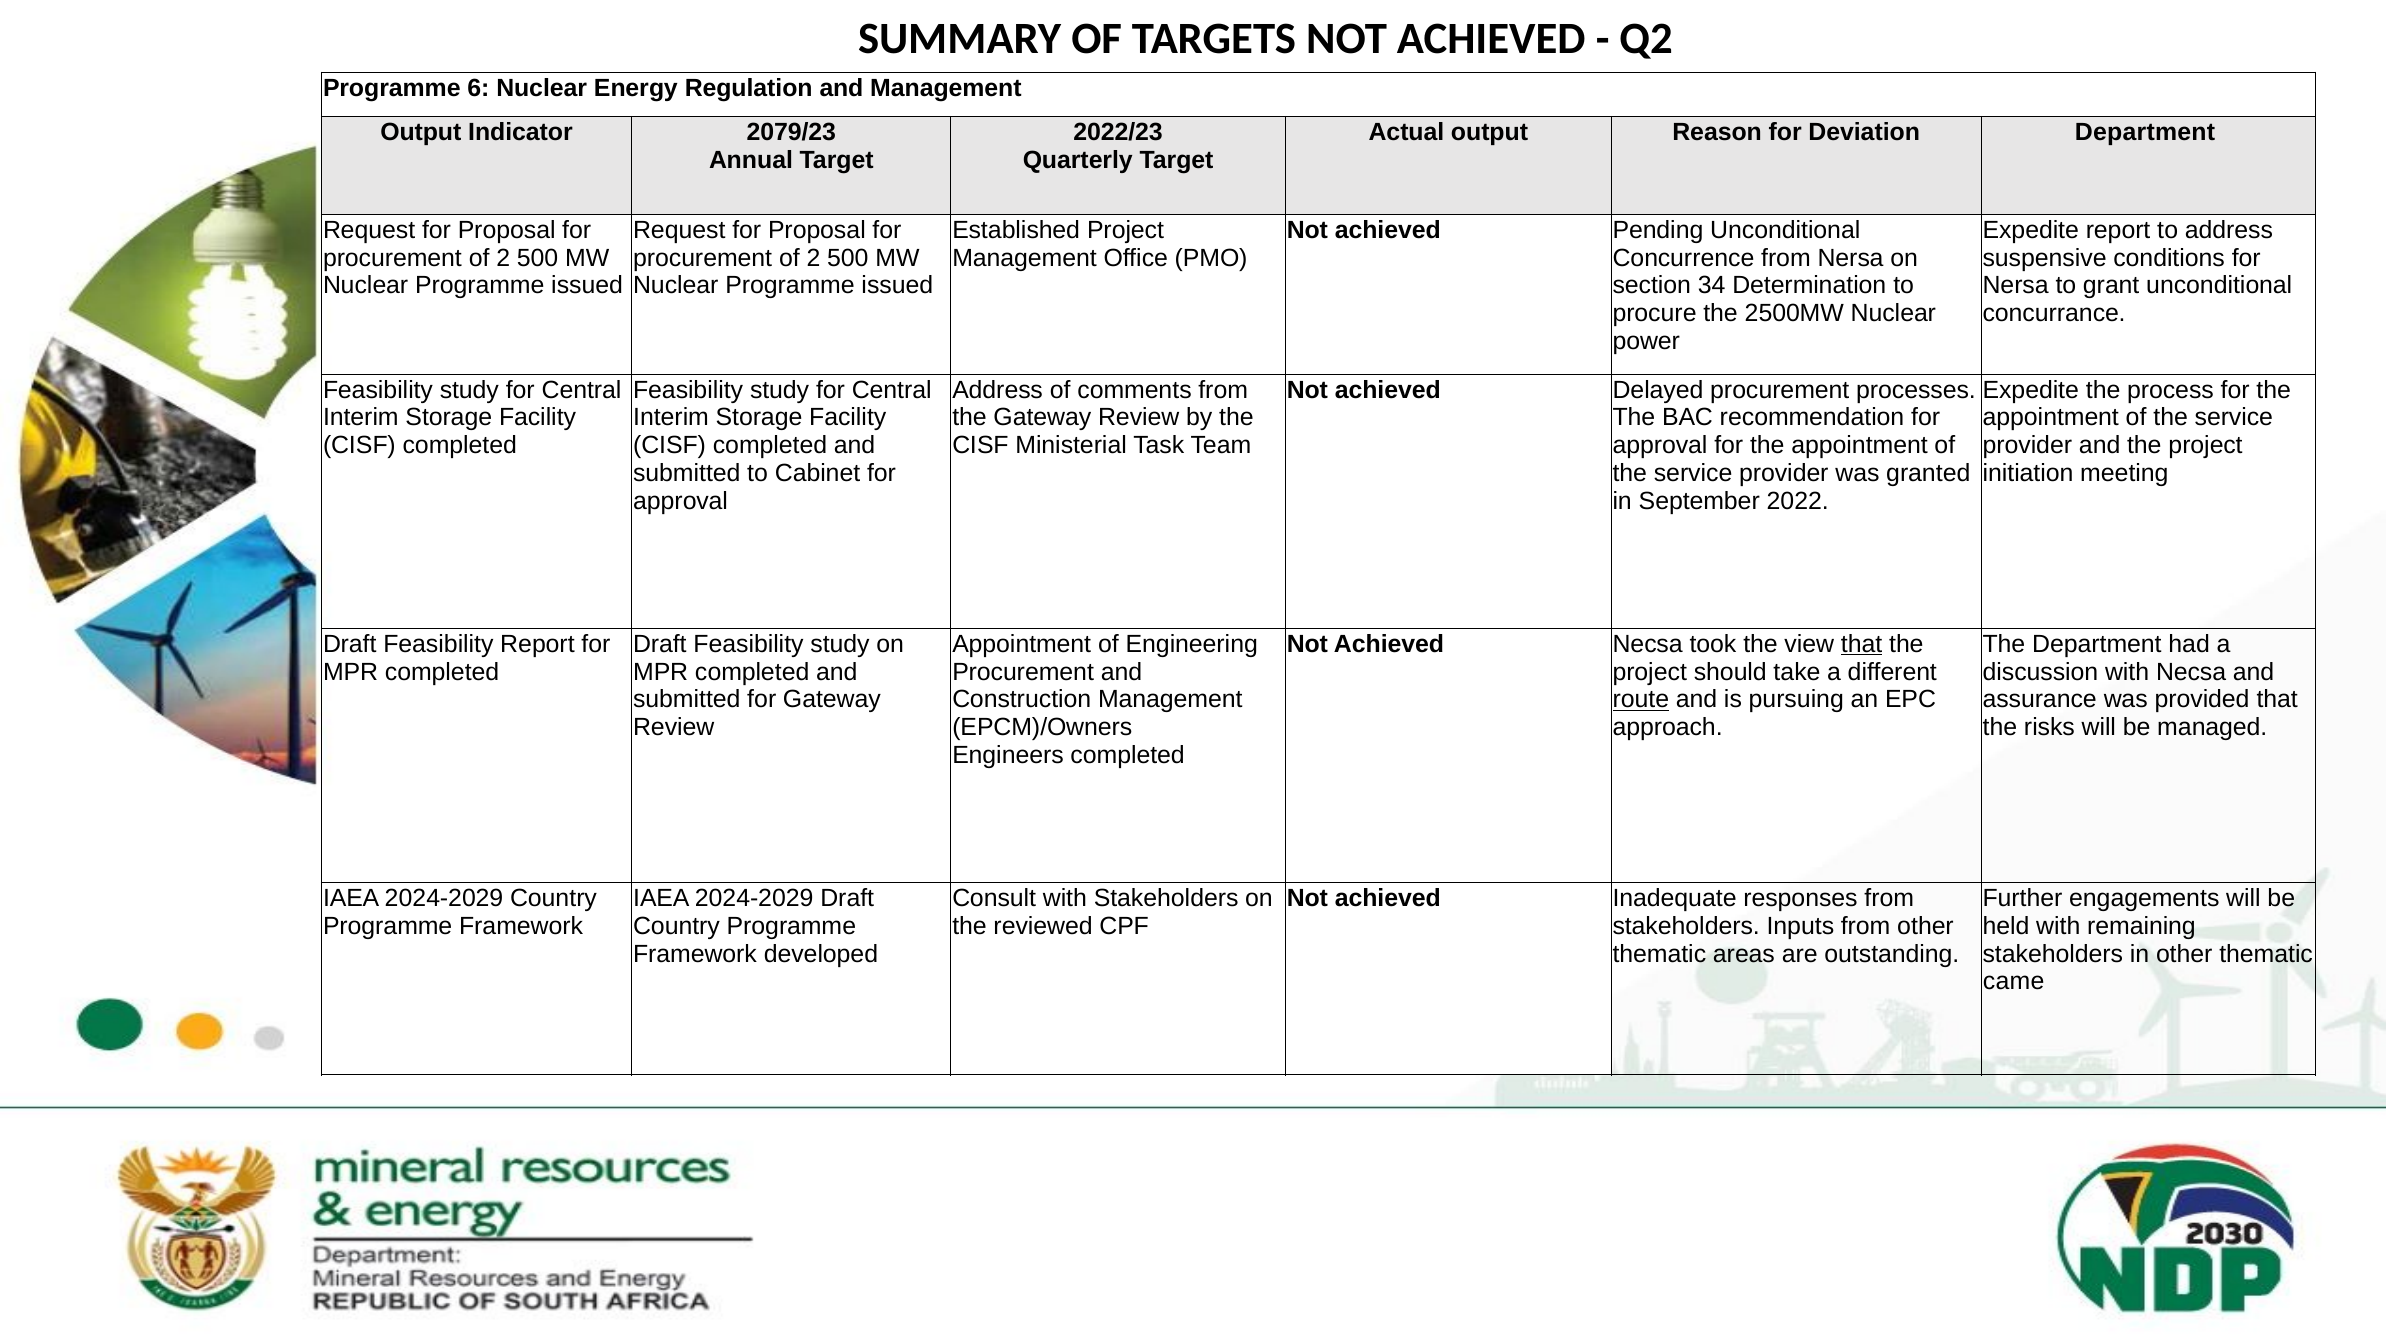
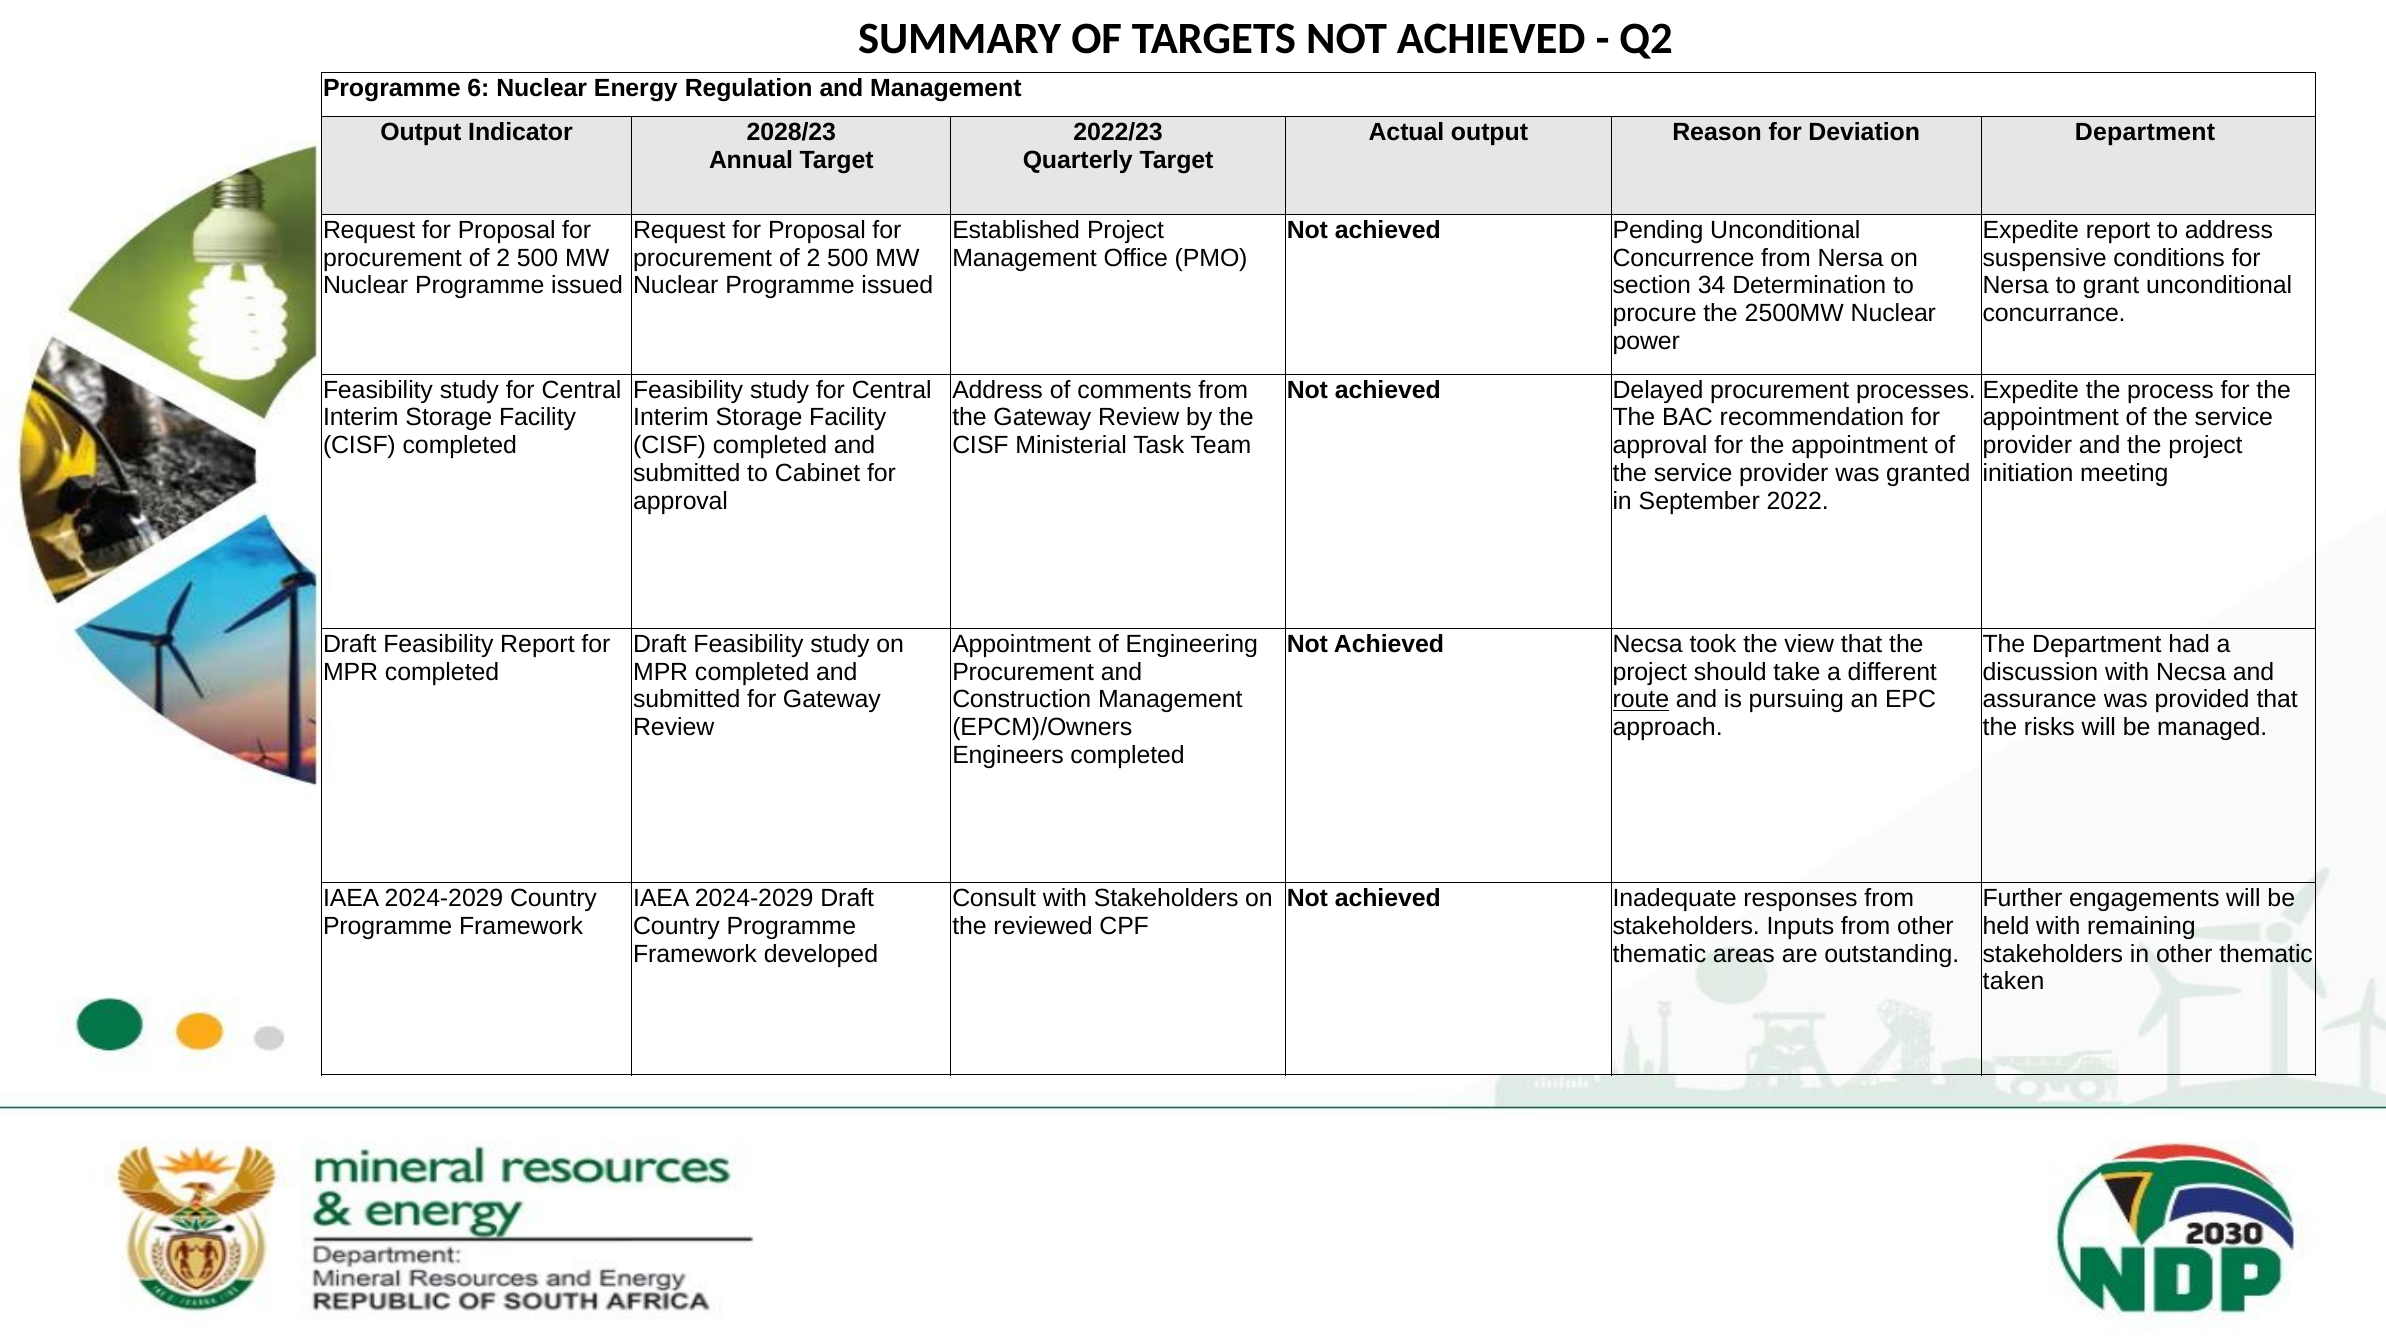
2079/23: 2079/23 -> 2028/23
that at (1862, 644) underline: present -> none
came: came -> taken
